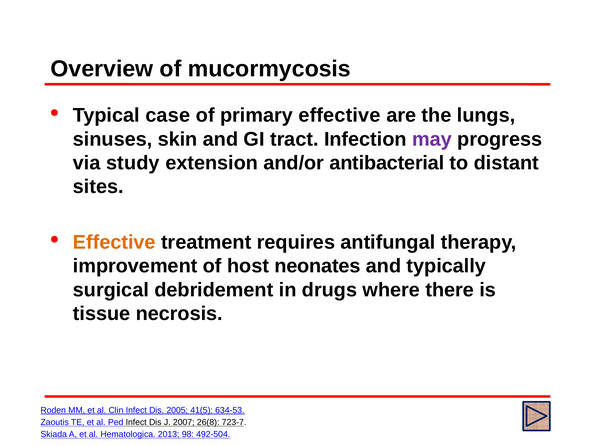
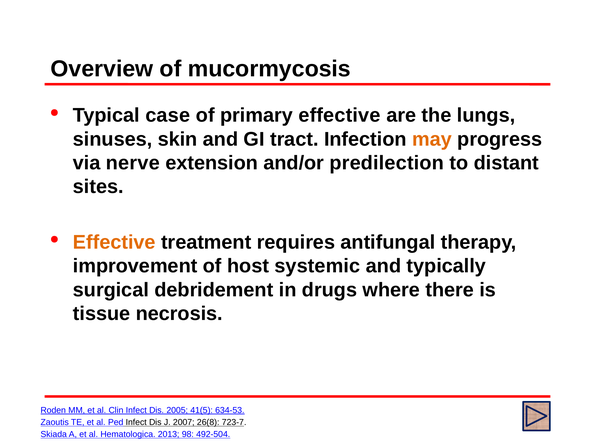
may colour: purple -> orange
study: study -> nerve
antibacterial: antibacterial -> predilection
neonates: neonates -> systemic
